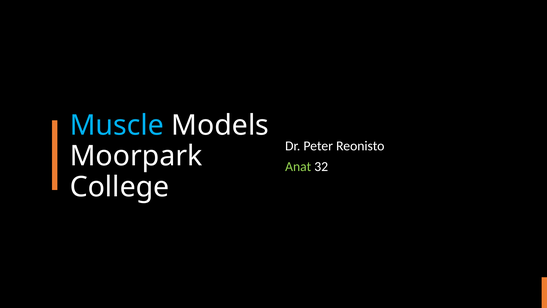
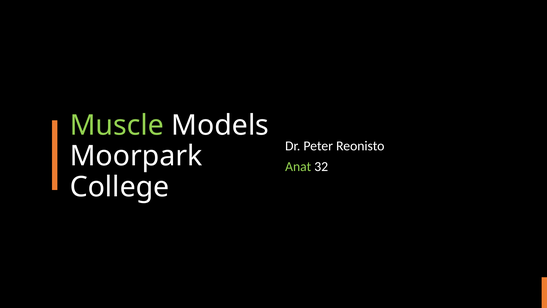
Muscle colour: light blue -> light green
